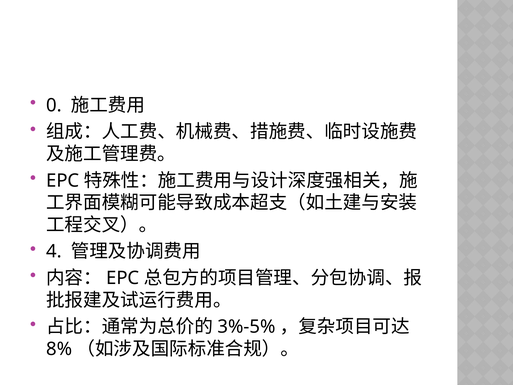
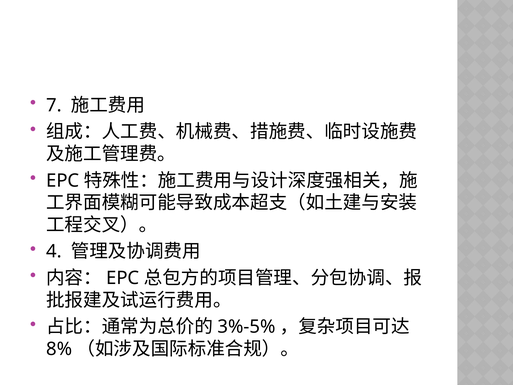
0: 0 -> 7
